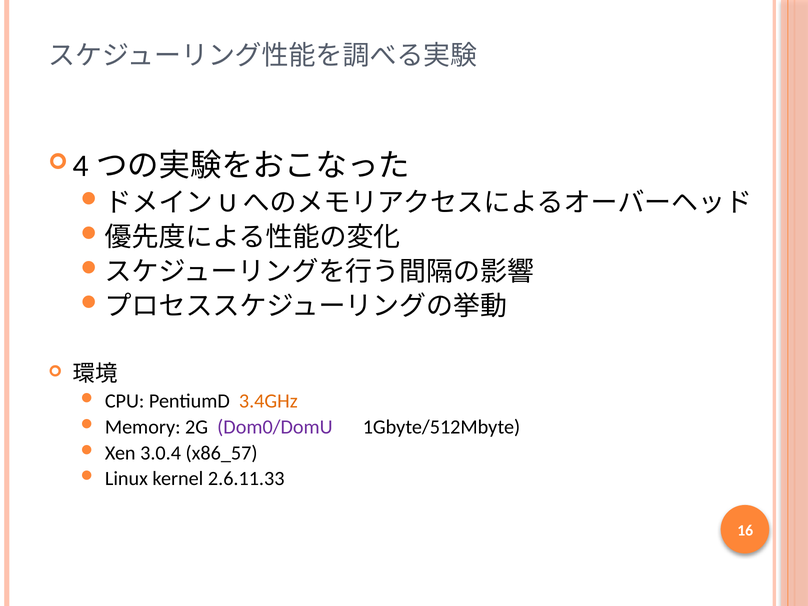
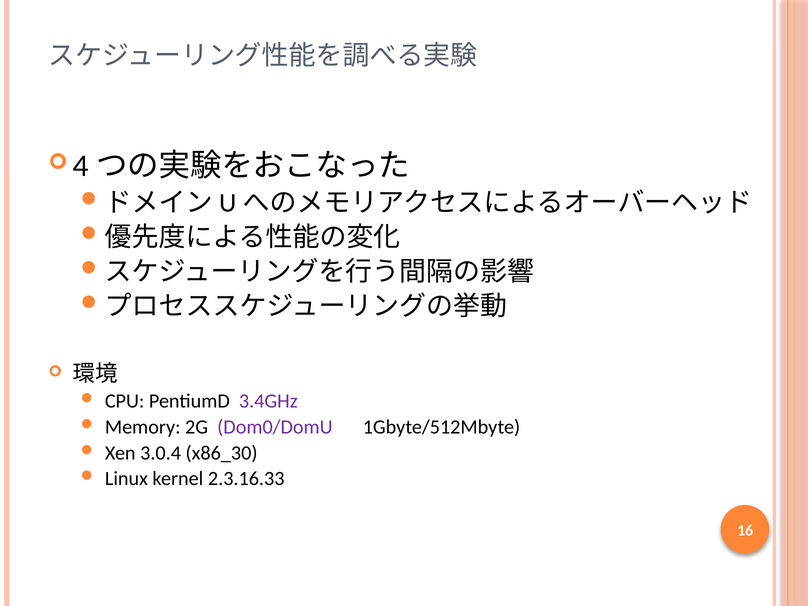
3.4GHz colour: orange -> purple
x86_57: x86_57 -> x86_30
2.6.11.33: 2.6.11.33 -> 2.3.16.33
